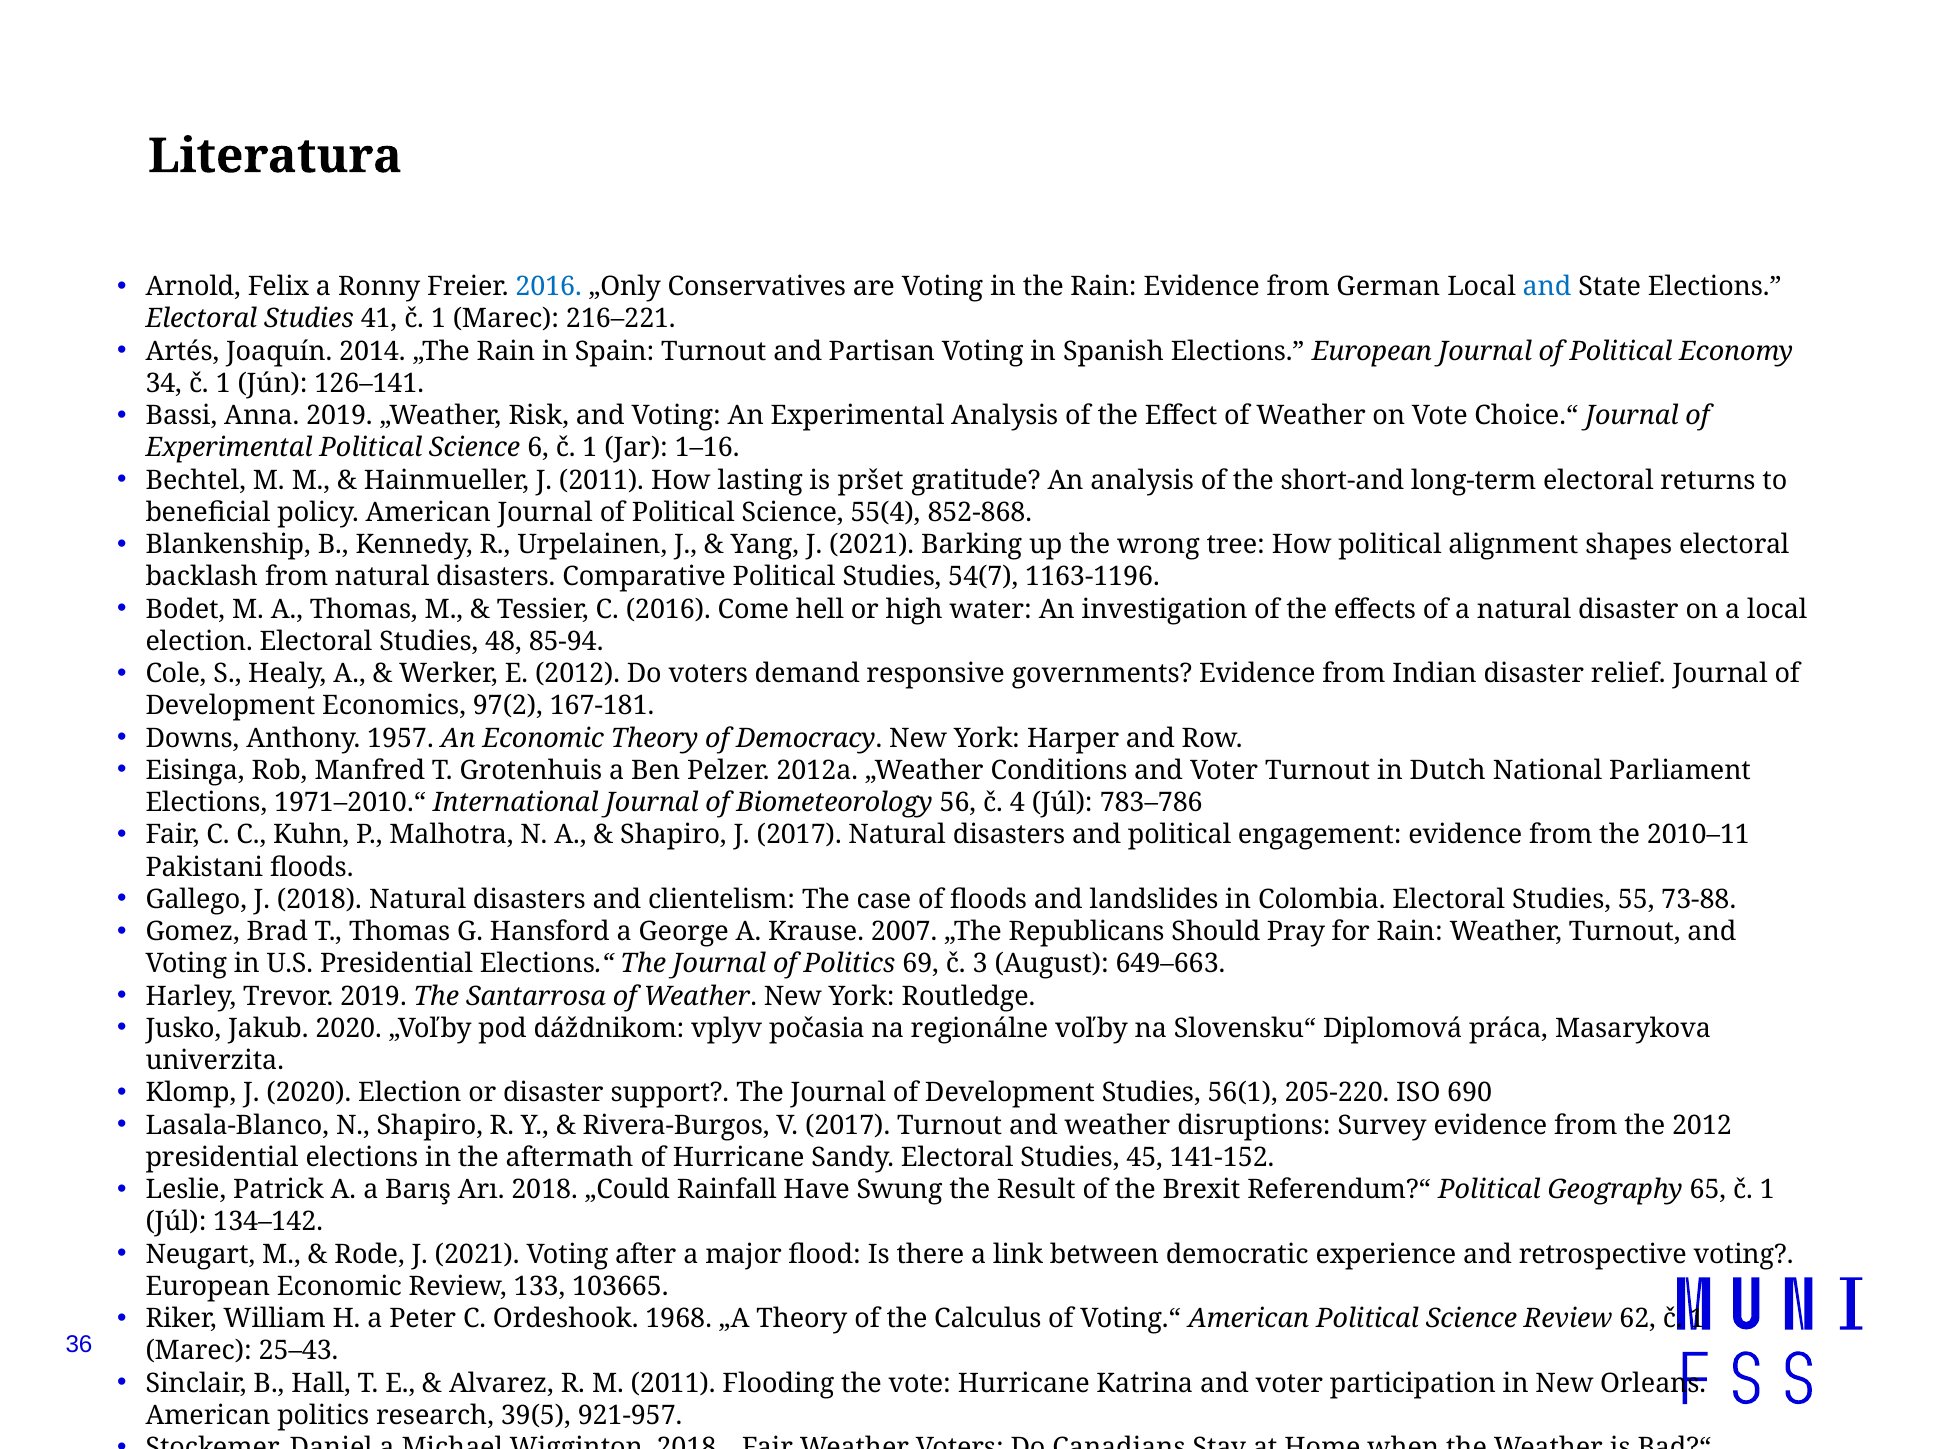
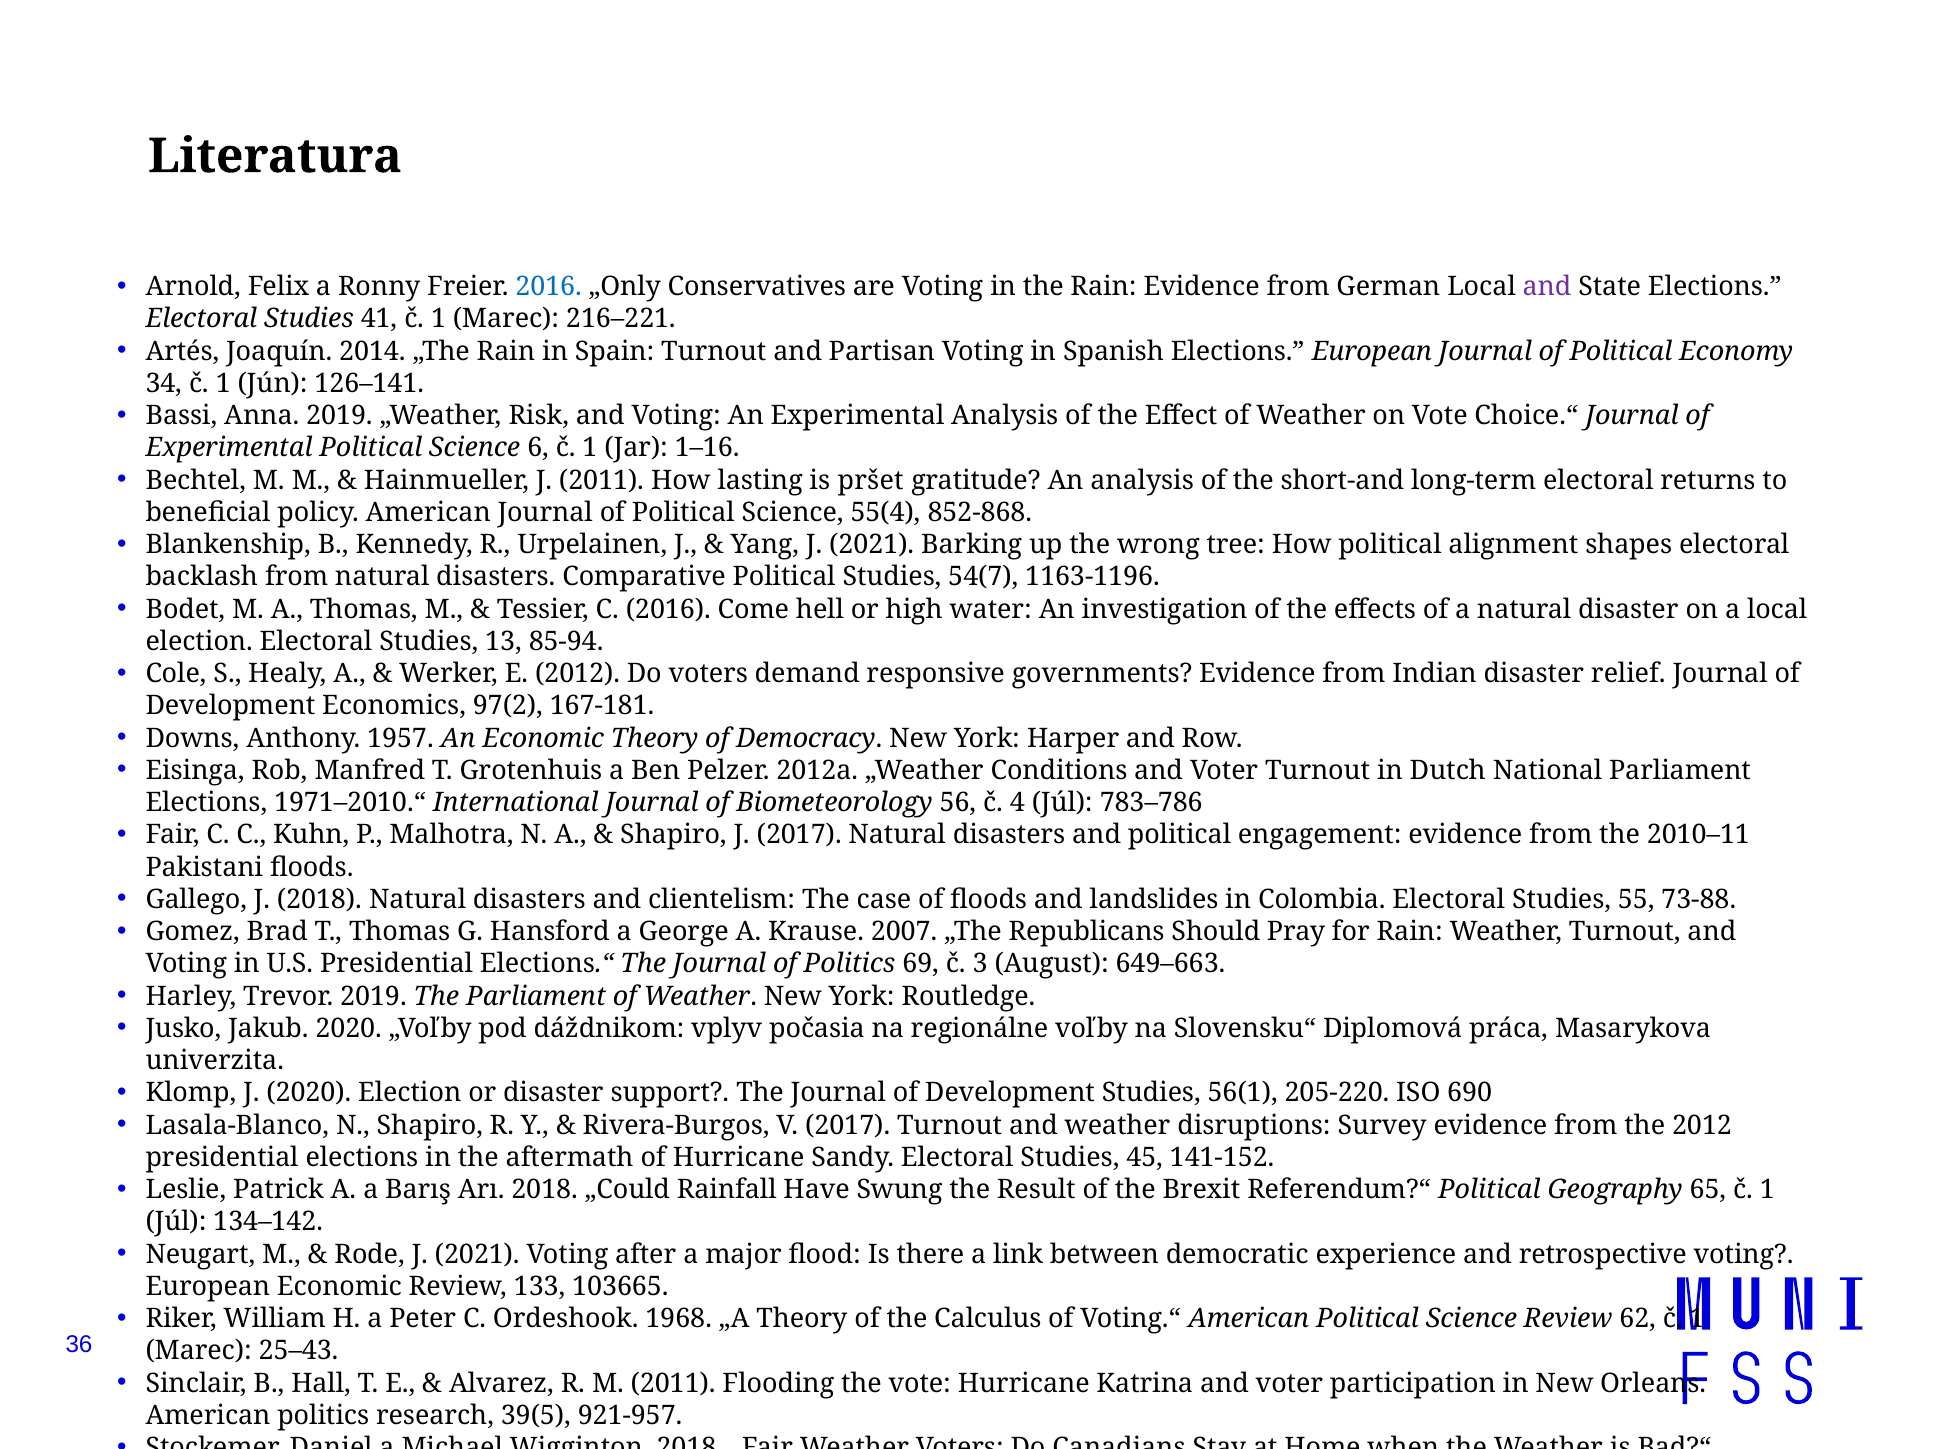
and at (1547, 287) colour: blue -> purple
48: 48 -> 13
The Santarrosa: Santarrosa -> Parliament
